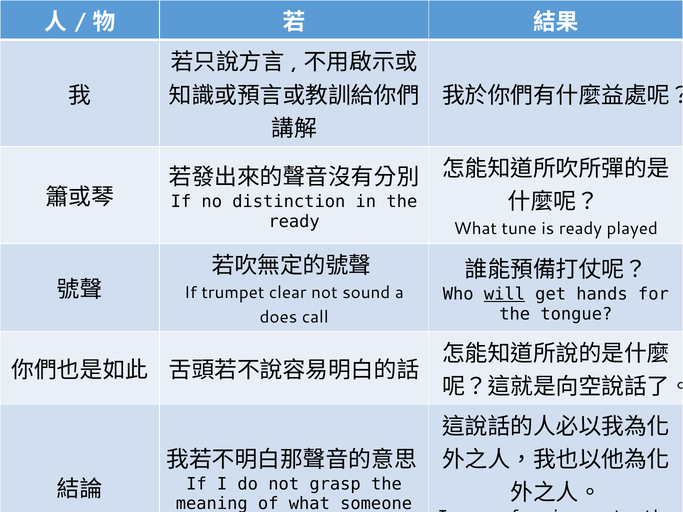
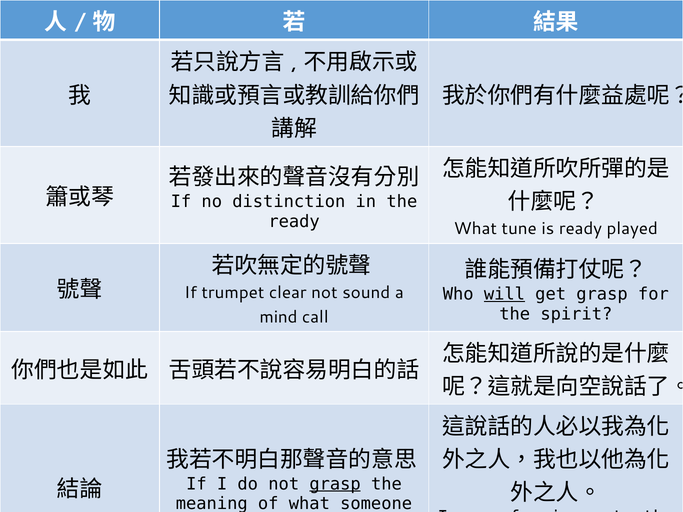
get hands: hands -> grasp
tongue: tongue -> spirit
does: does -> mind
grasp at (335, 484) underline: none -> present
